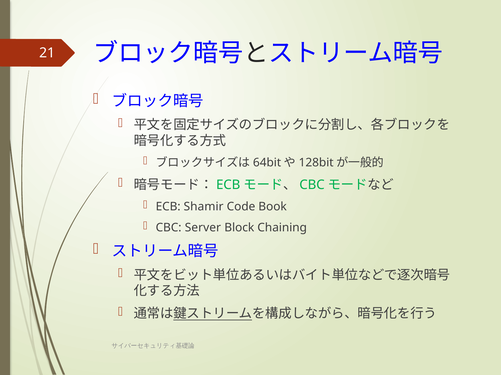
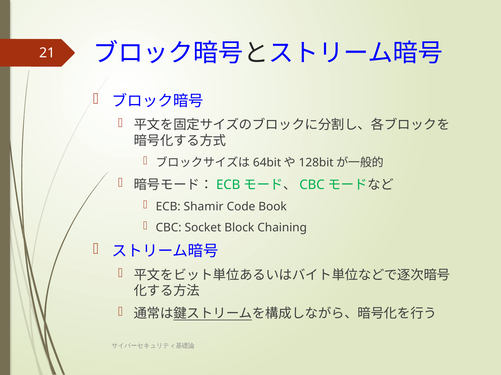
Server: Server -> Socket
